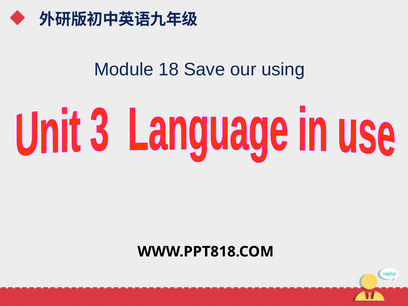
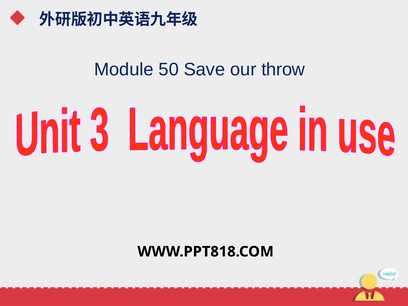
18: 18 -> 50
using: using -> throw
